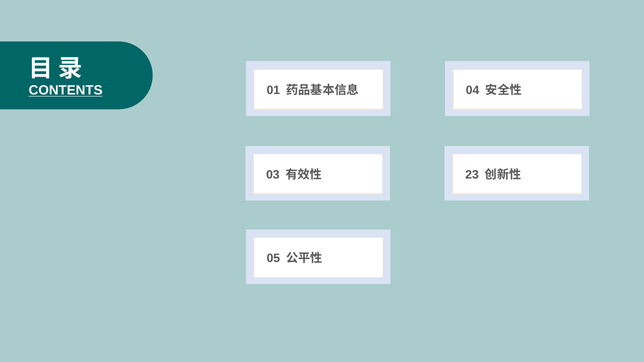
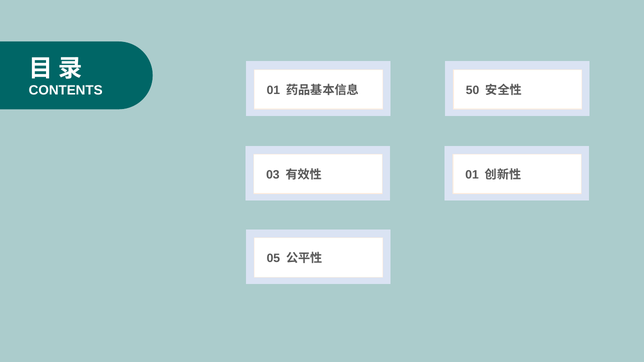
CONTENTS underline: present -> none
04: 04 -> 50
23 at (472, 175): 23 -> 01
